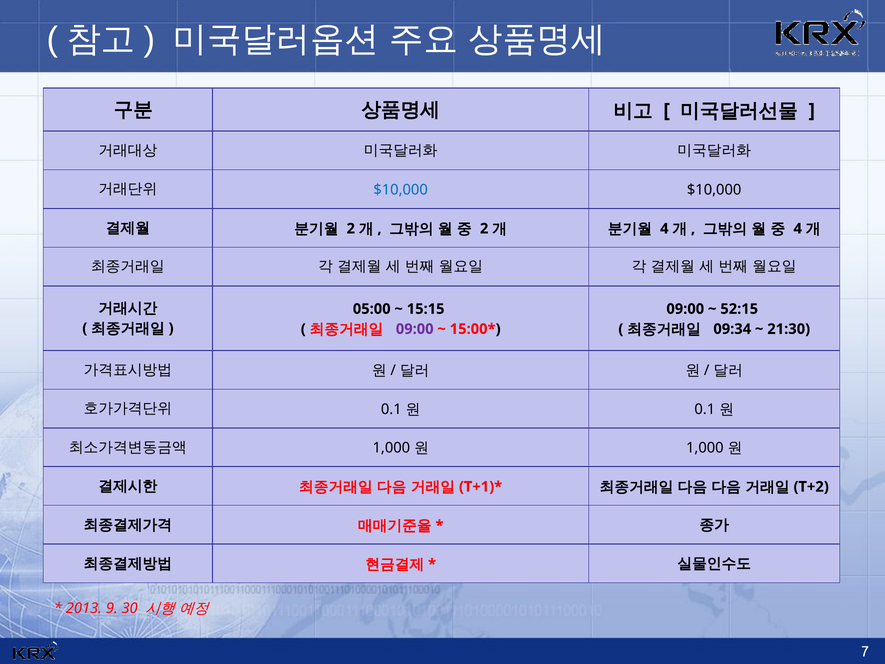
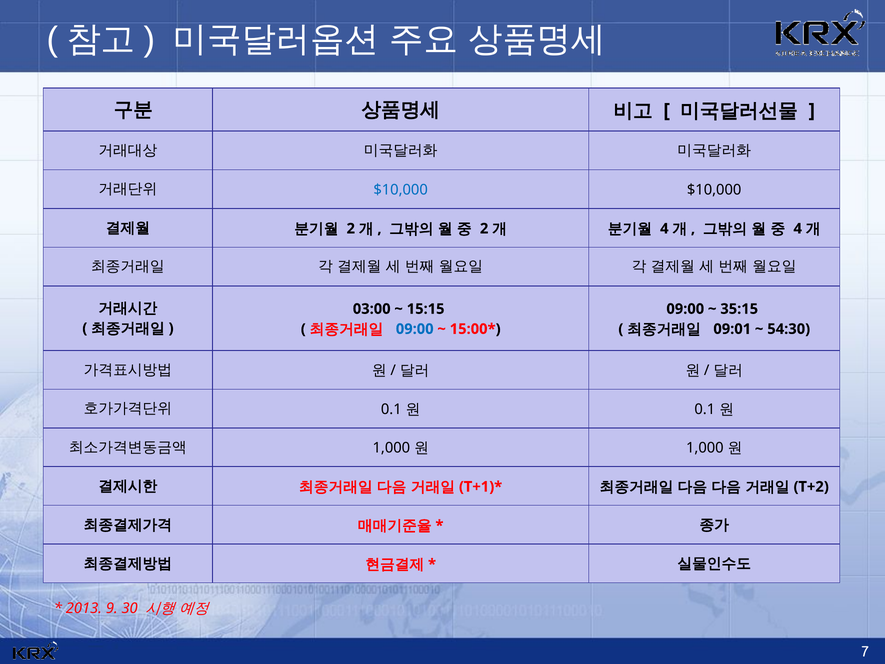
05:00: 05:00 -> 03:00
52:15: 52:15 -> 35:15
09:00 at (415, 329) colour: purple -> blue
09:34: 09:34 -> 09:01
21:30: 21:30 -> 54:30
